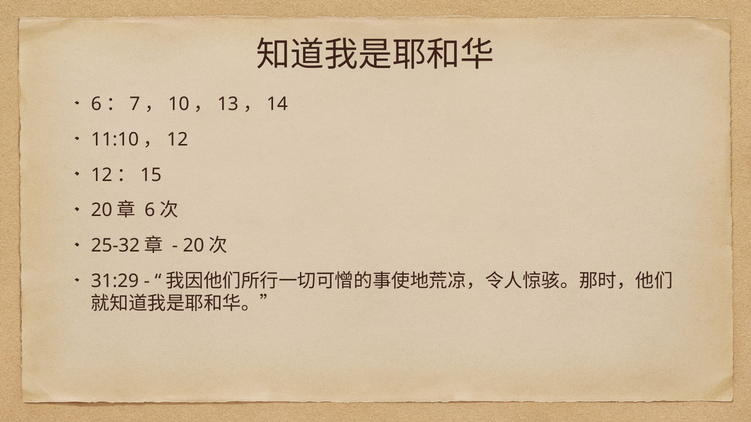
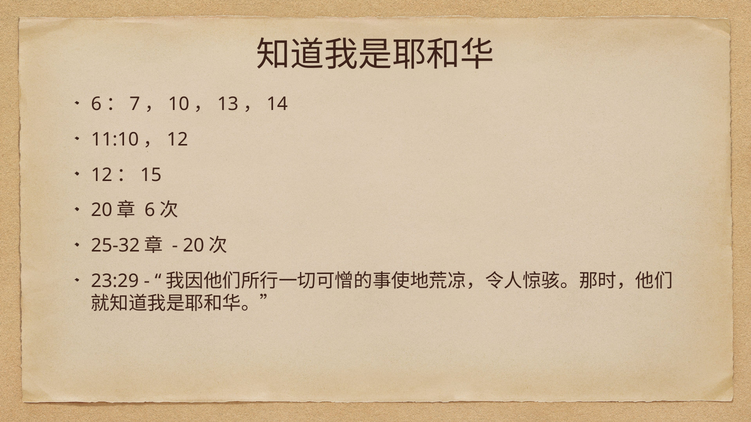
31:29: 31:29 -> 23:29
